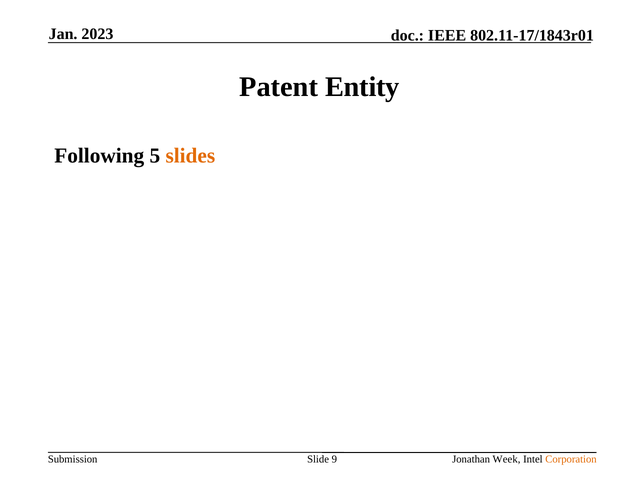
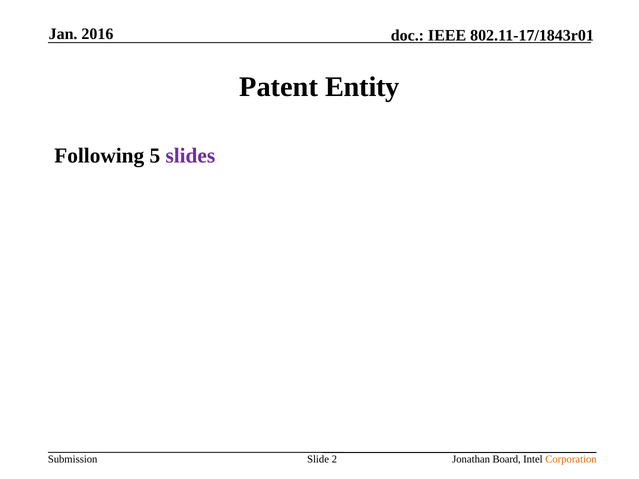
2023: 2023 -> 2016
slides colour: orange -> purple
9: 9 -> 2
Week: Week -> Board
